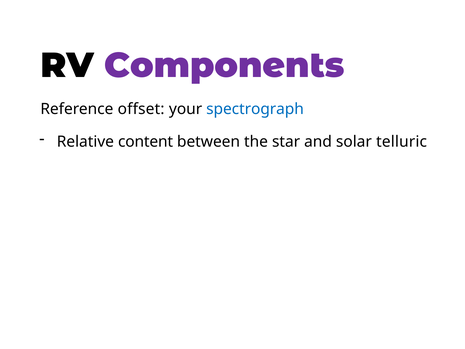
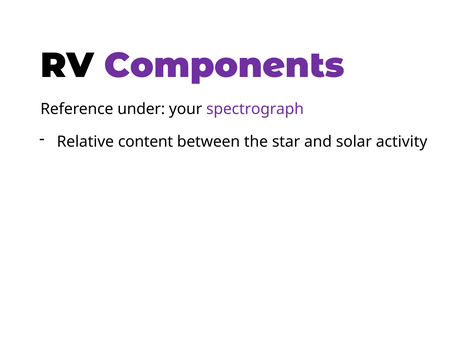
offset: offset -> under
spectrograph colour: blue -> purple
telluric: telluric -> activity
